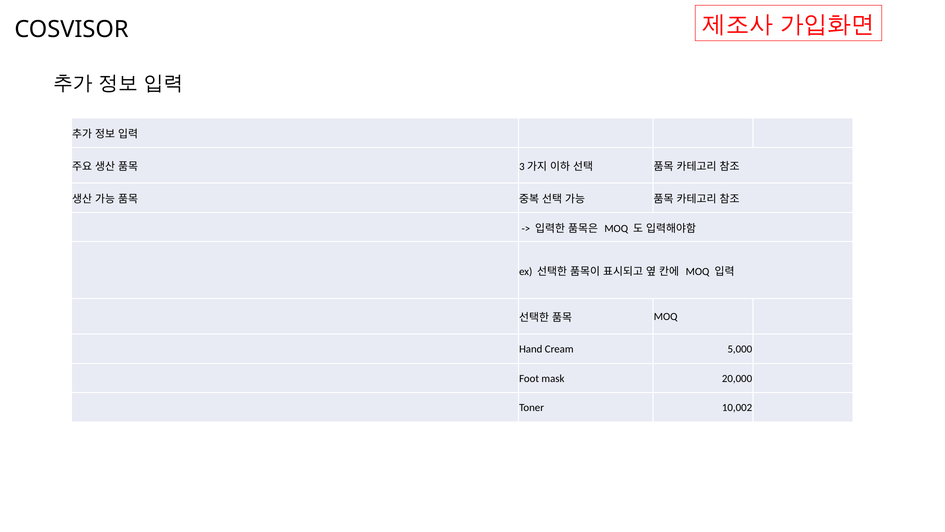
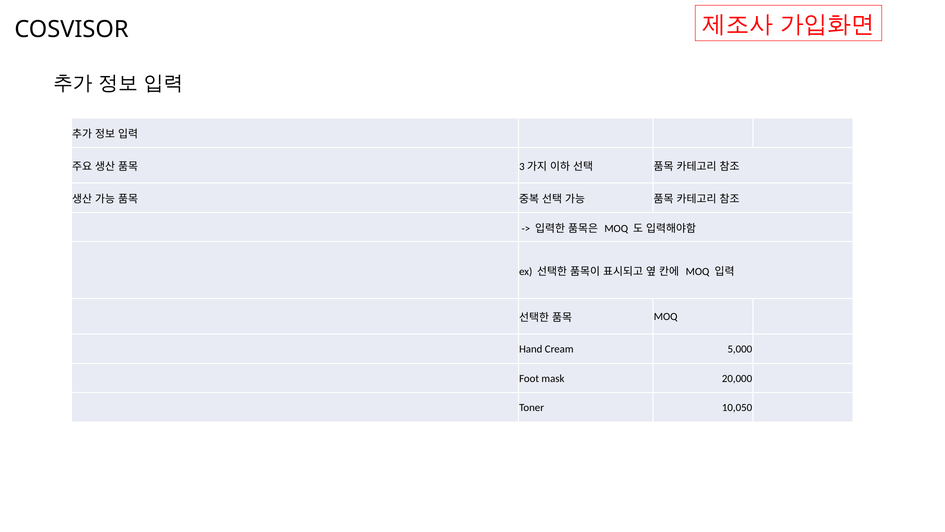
10,002: 10,002 -> 10,050
